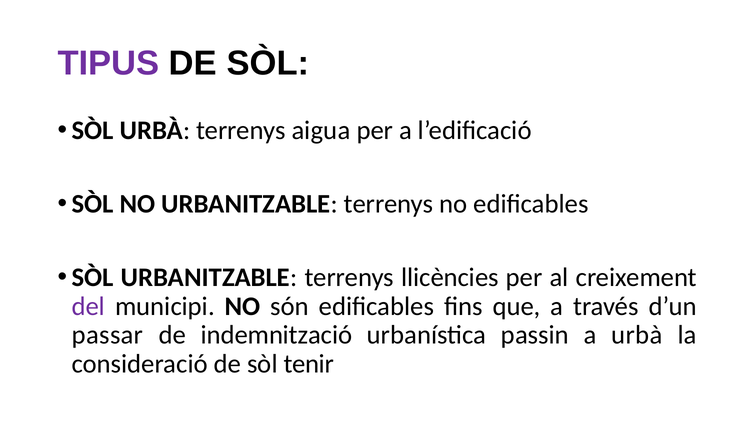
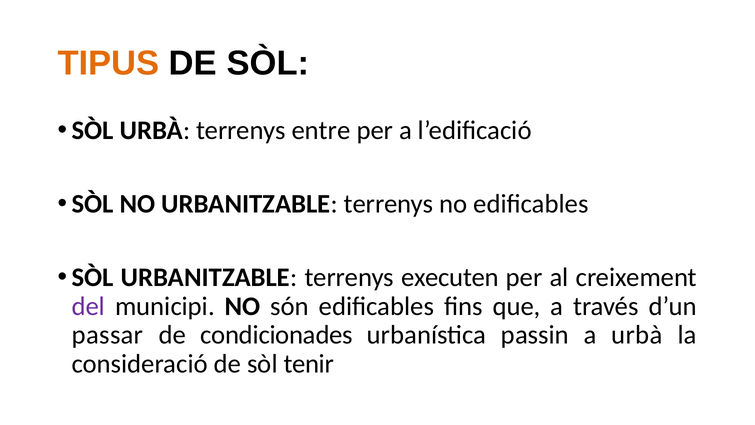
TIPUS colour: purple -> orange
aigua: aigua -> entre
llicències: llicències -> executen
indemnització: indemnització -> condicionades
